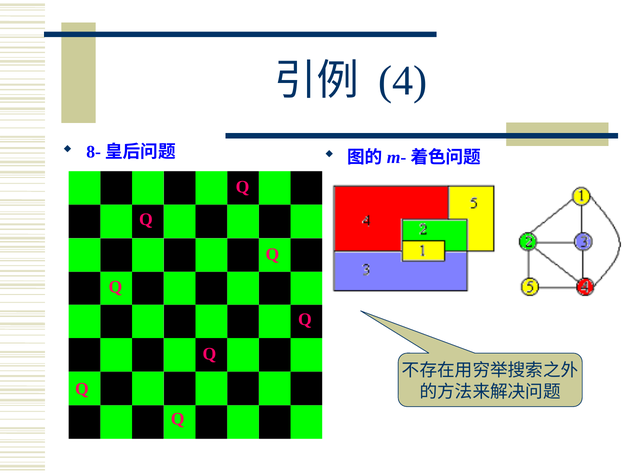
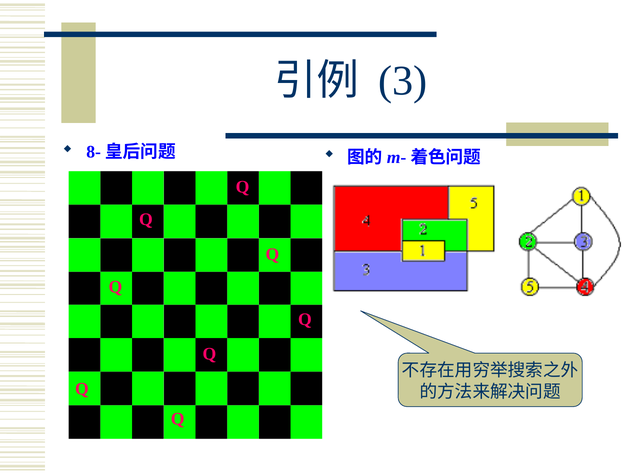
4: 4 -> 3
